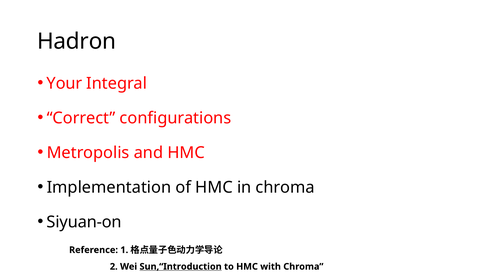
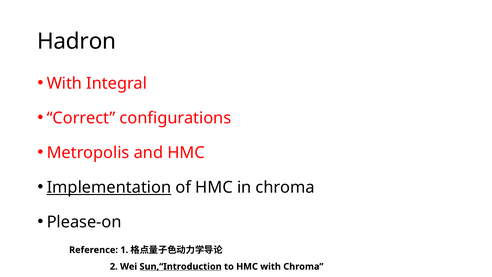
Your at (64, 83): Your -> With
Implementation underline: none -> present
Siyuan-on: Siyuan-on -> Please-on
